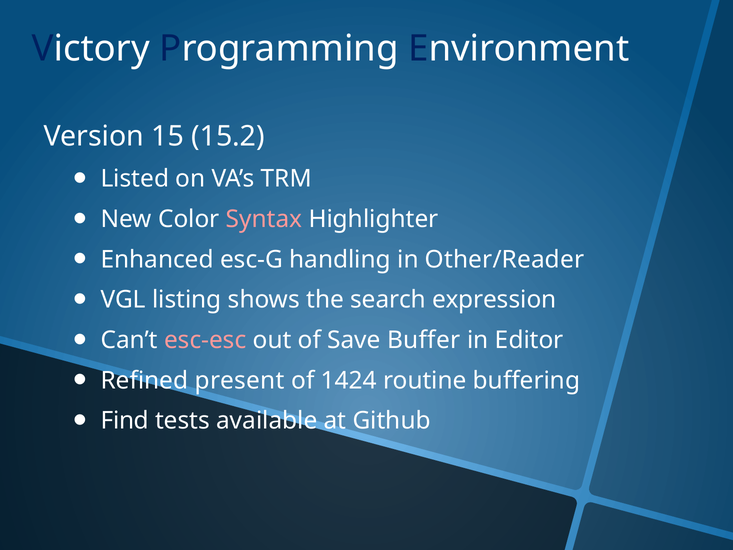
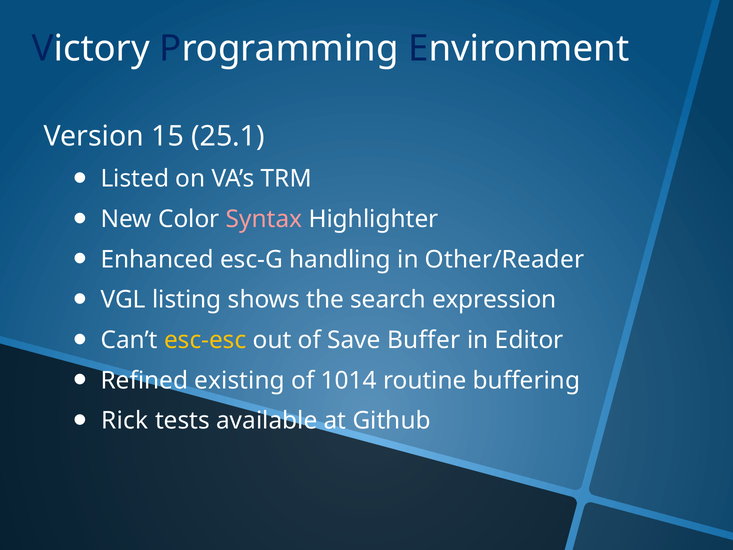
15.2: 15.2 -> 25.1
esc-esc colour: pink -> yellow
present: present -> existing
1424: 1424 -> 1014
Find: Find -> Rick
